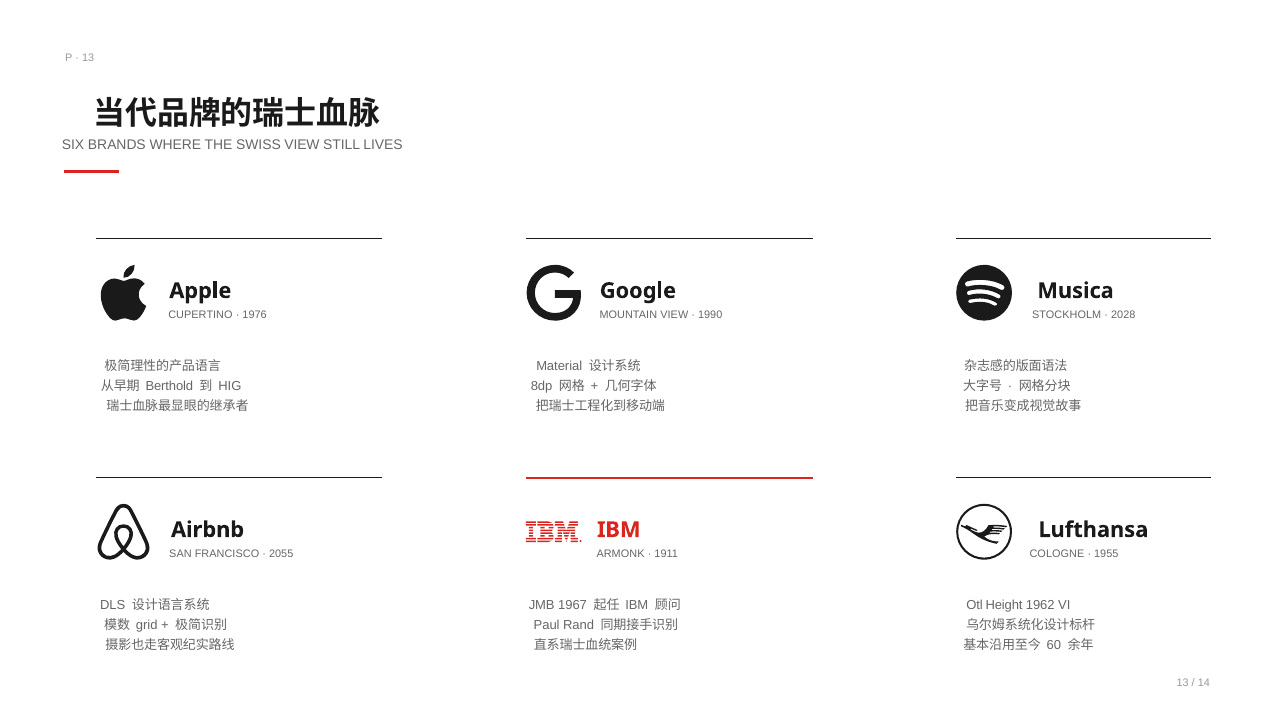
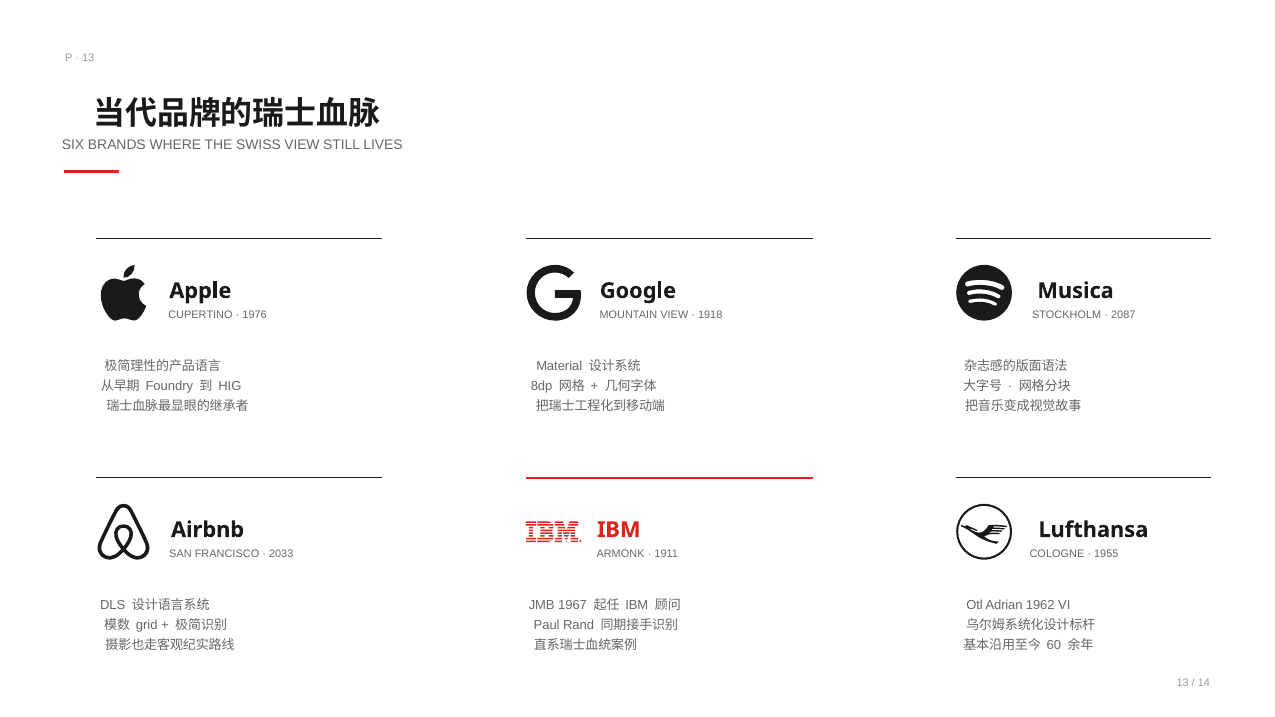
1990: 1990 -> 1918
2028: 2028 -> 2087
Berthold: Berthold -> Foundry
2055: 2055 -> 2033
Height: Height -> Adrian
